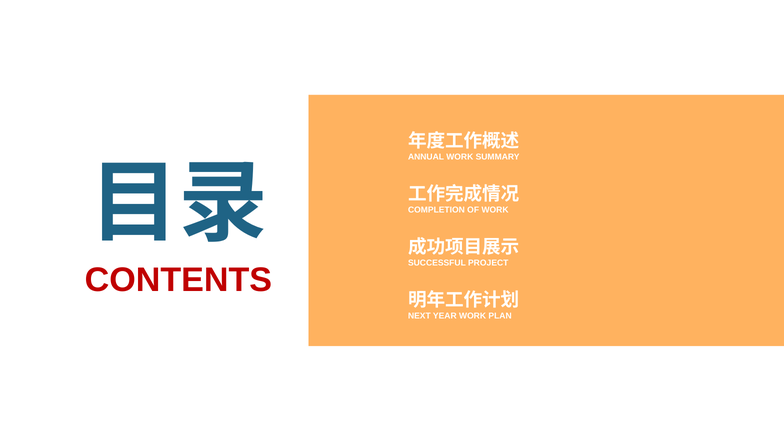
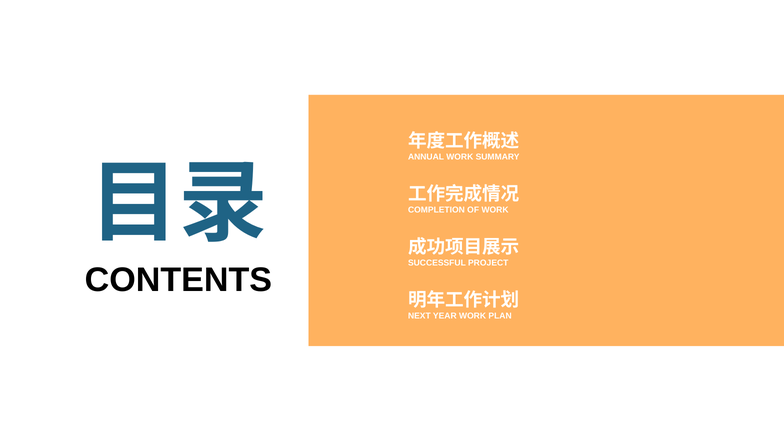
CONTENTS colour: red -> black
